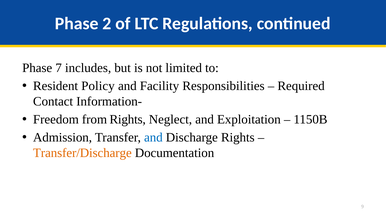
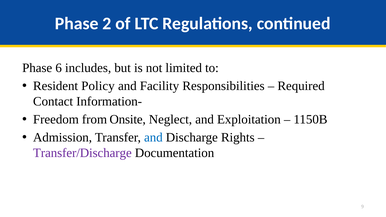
7: 7 -> 6
from Rights: Rights -> Onsite
Transfer/Discharge colour: orange -> purple
